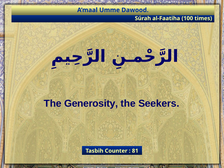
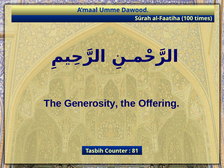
Seekers: Seekers -> Offering
